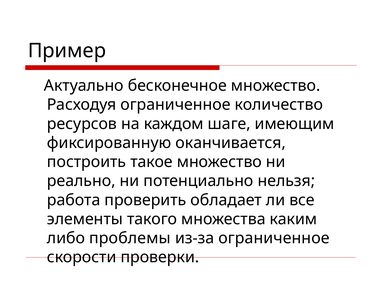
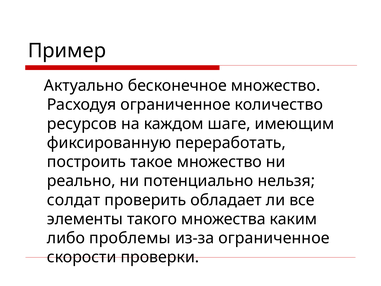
оканчивается: оканчивается -> переработать
работа: работа -> солдат
